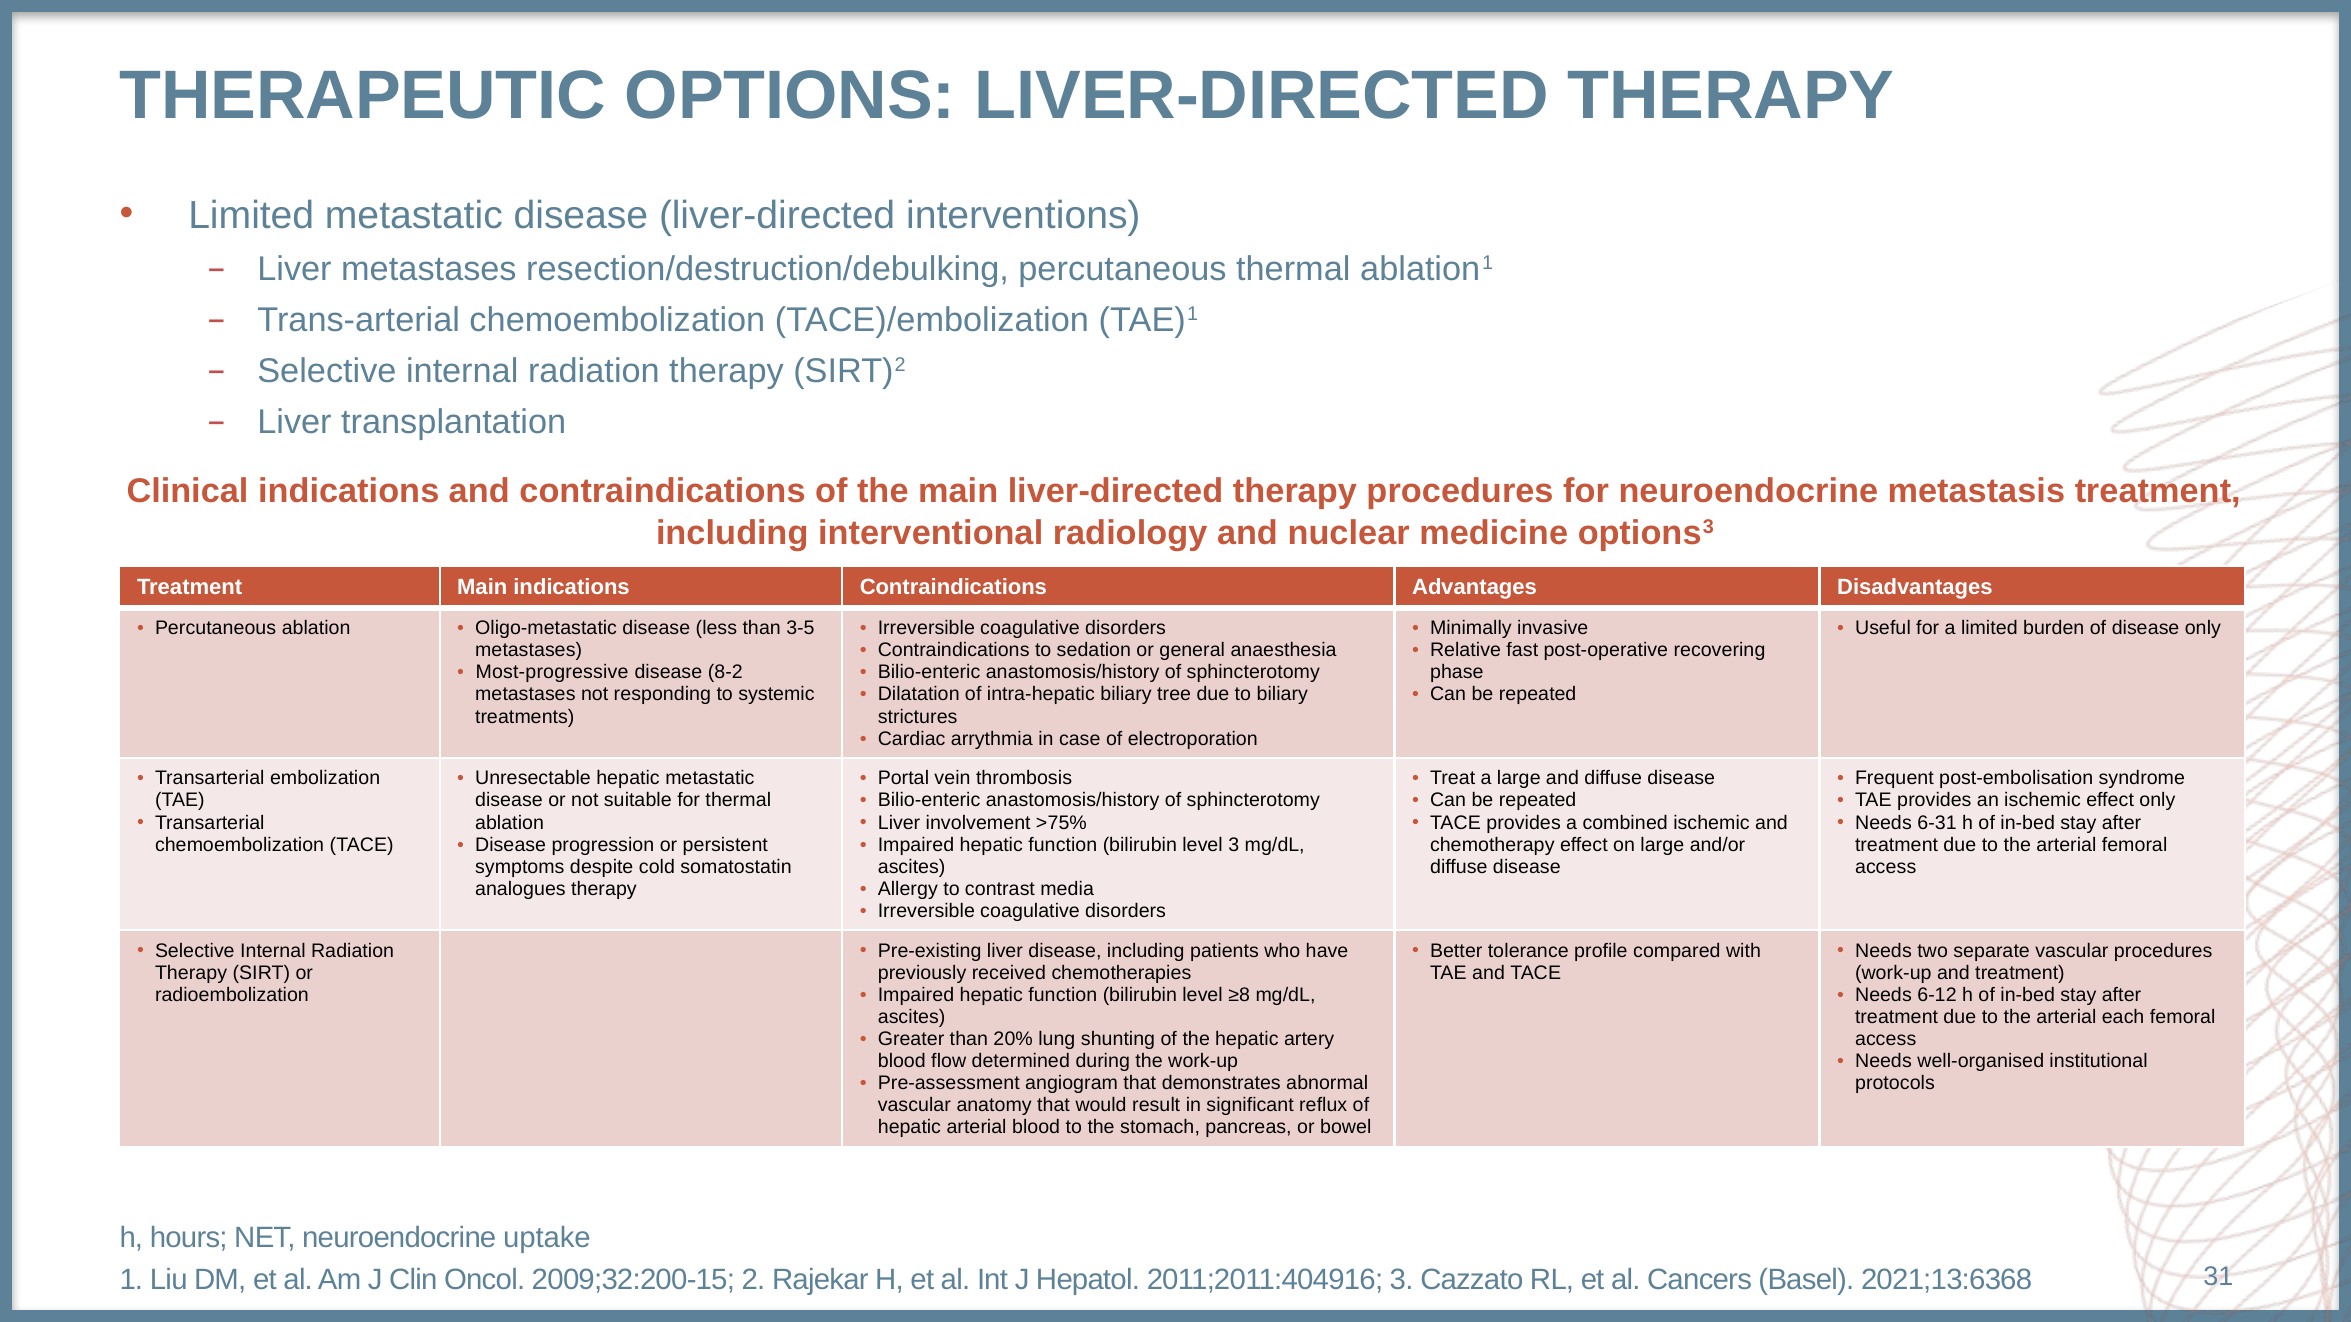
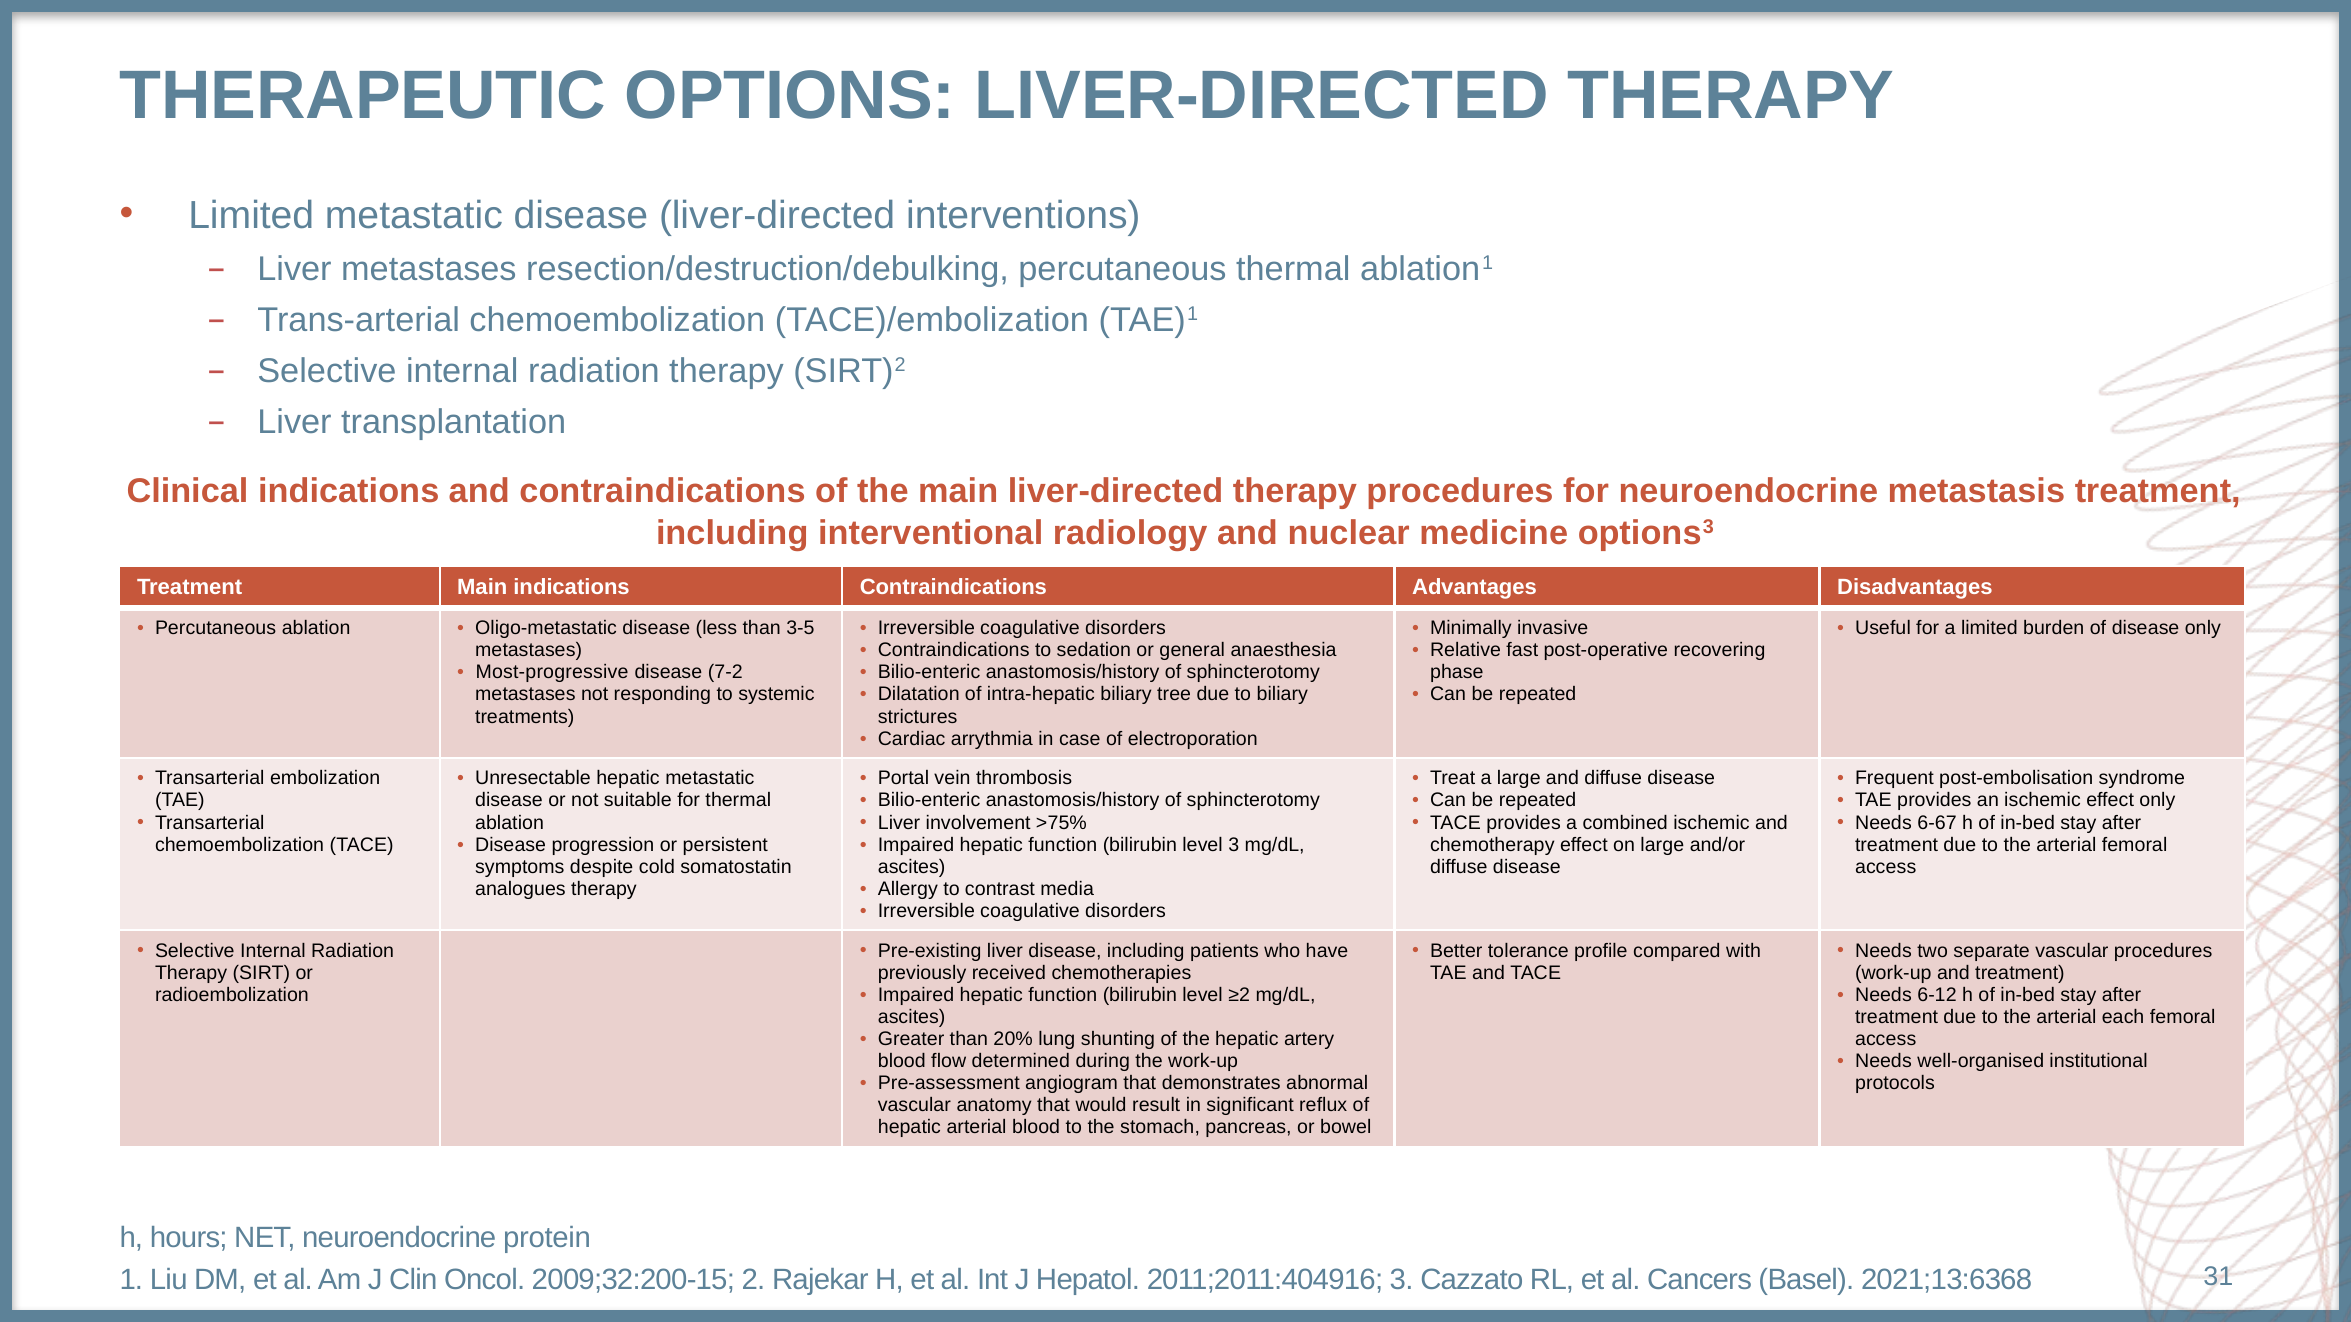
8-2: 8-2 -> 7-2
6-31: 6-31 -> 6-67
≥8: ≥8 -> ≥2
uptake: uptake -> protein
